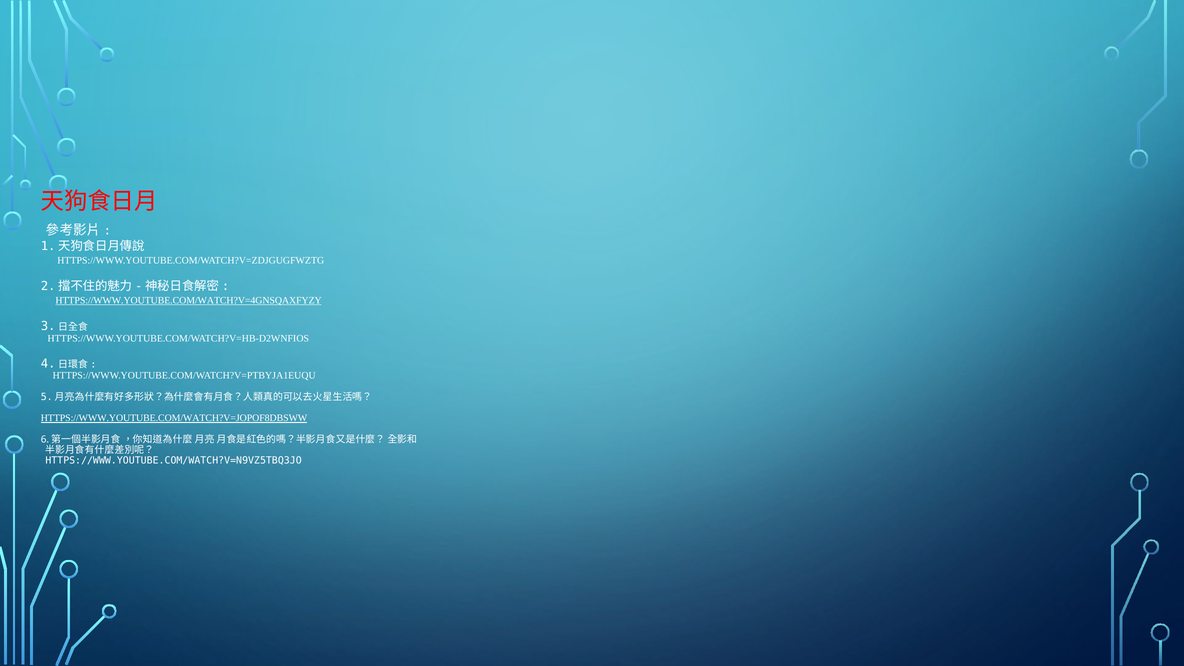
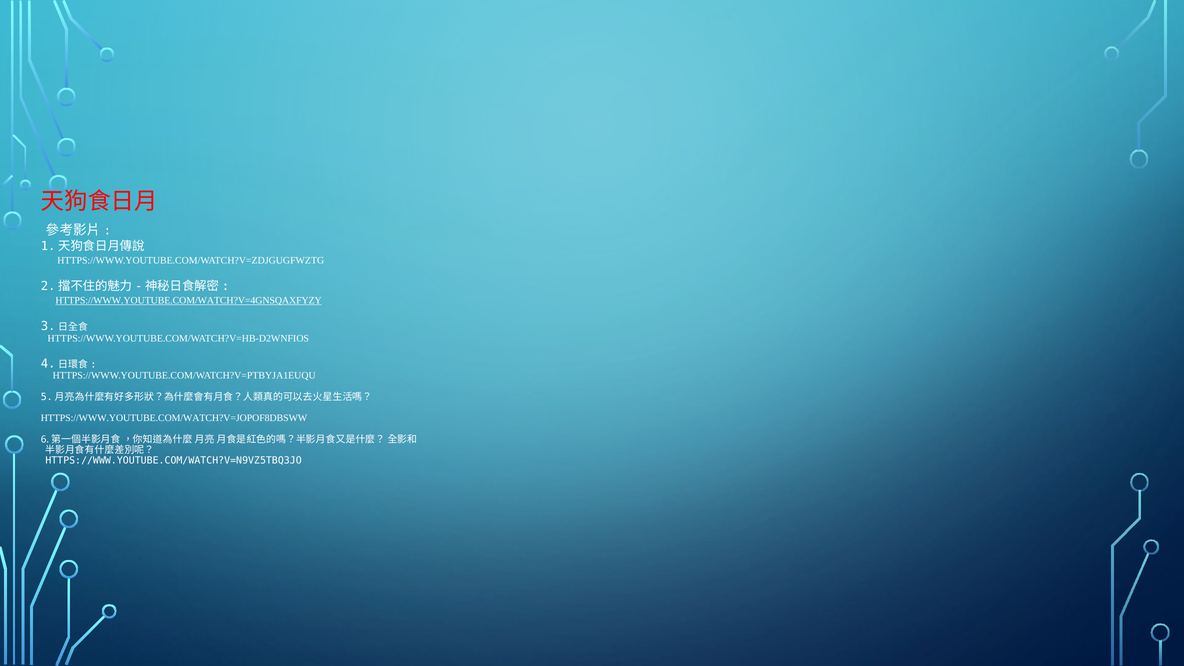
HTTPS://WWW.YOUTUBE.COM/WATCH?V=JOPOF8DBSWW underline: present -> none
